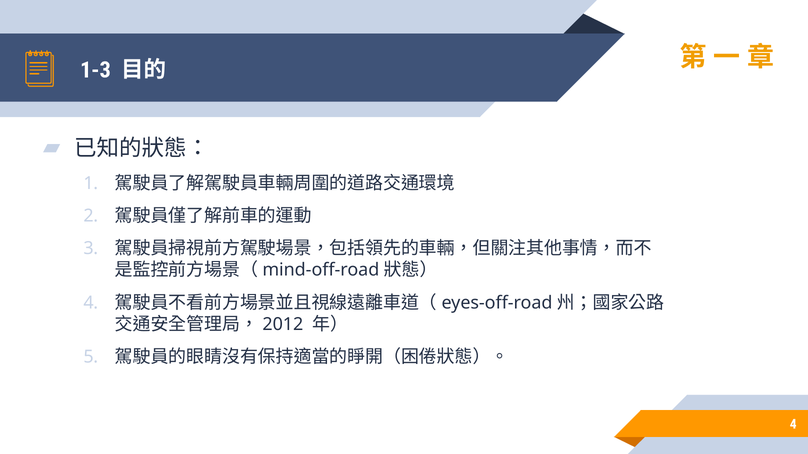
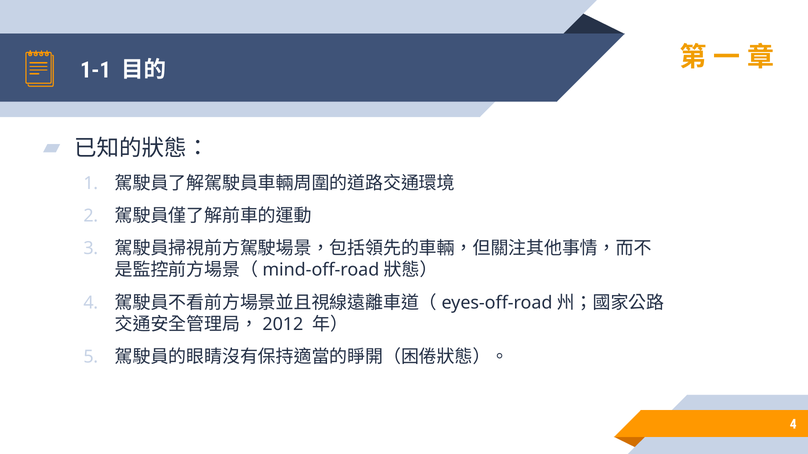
1-3: 1-3 -> 1-1
